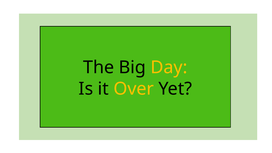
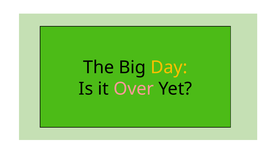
Over colour: yellow -> pink
